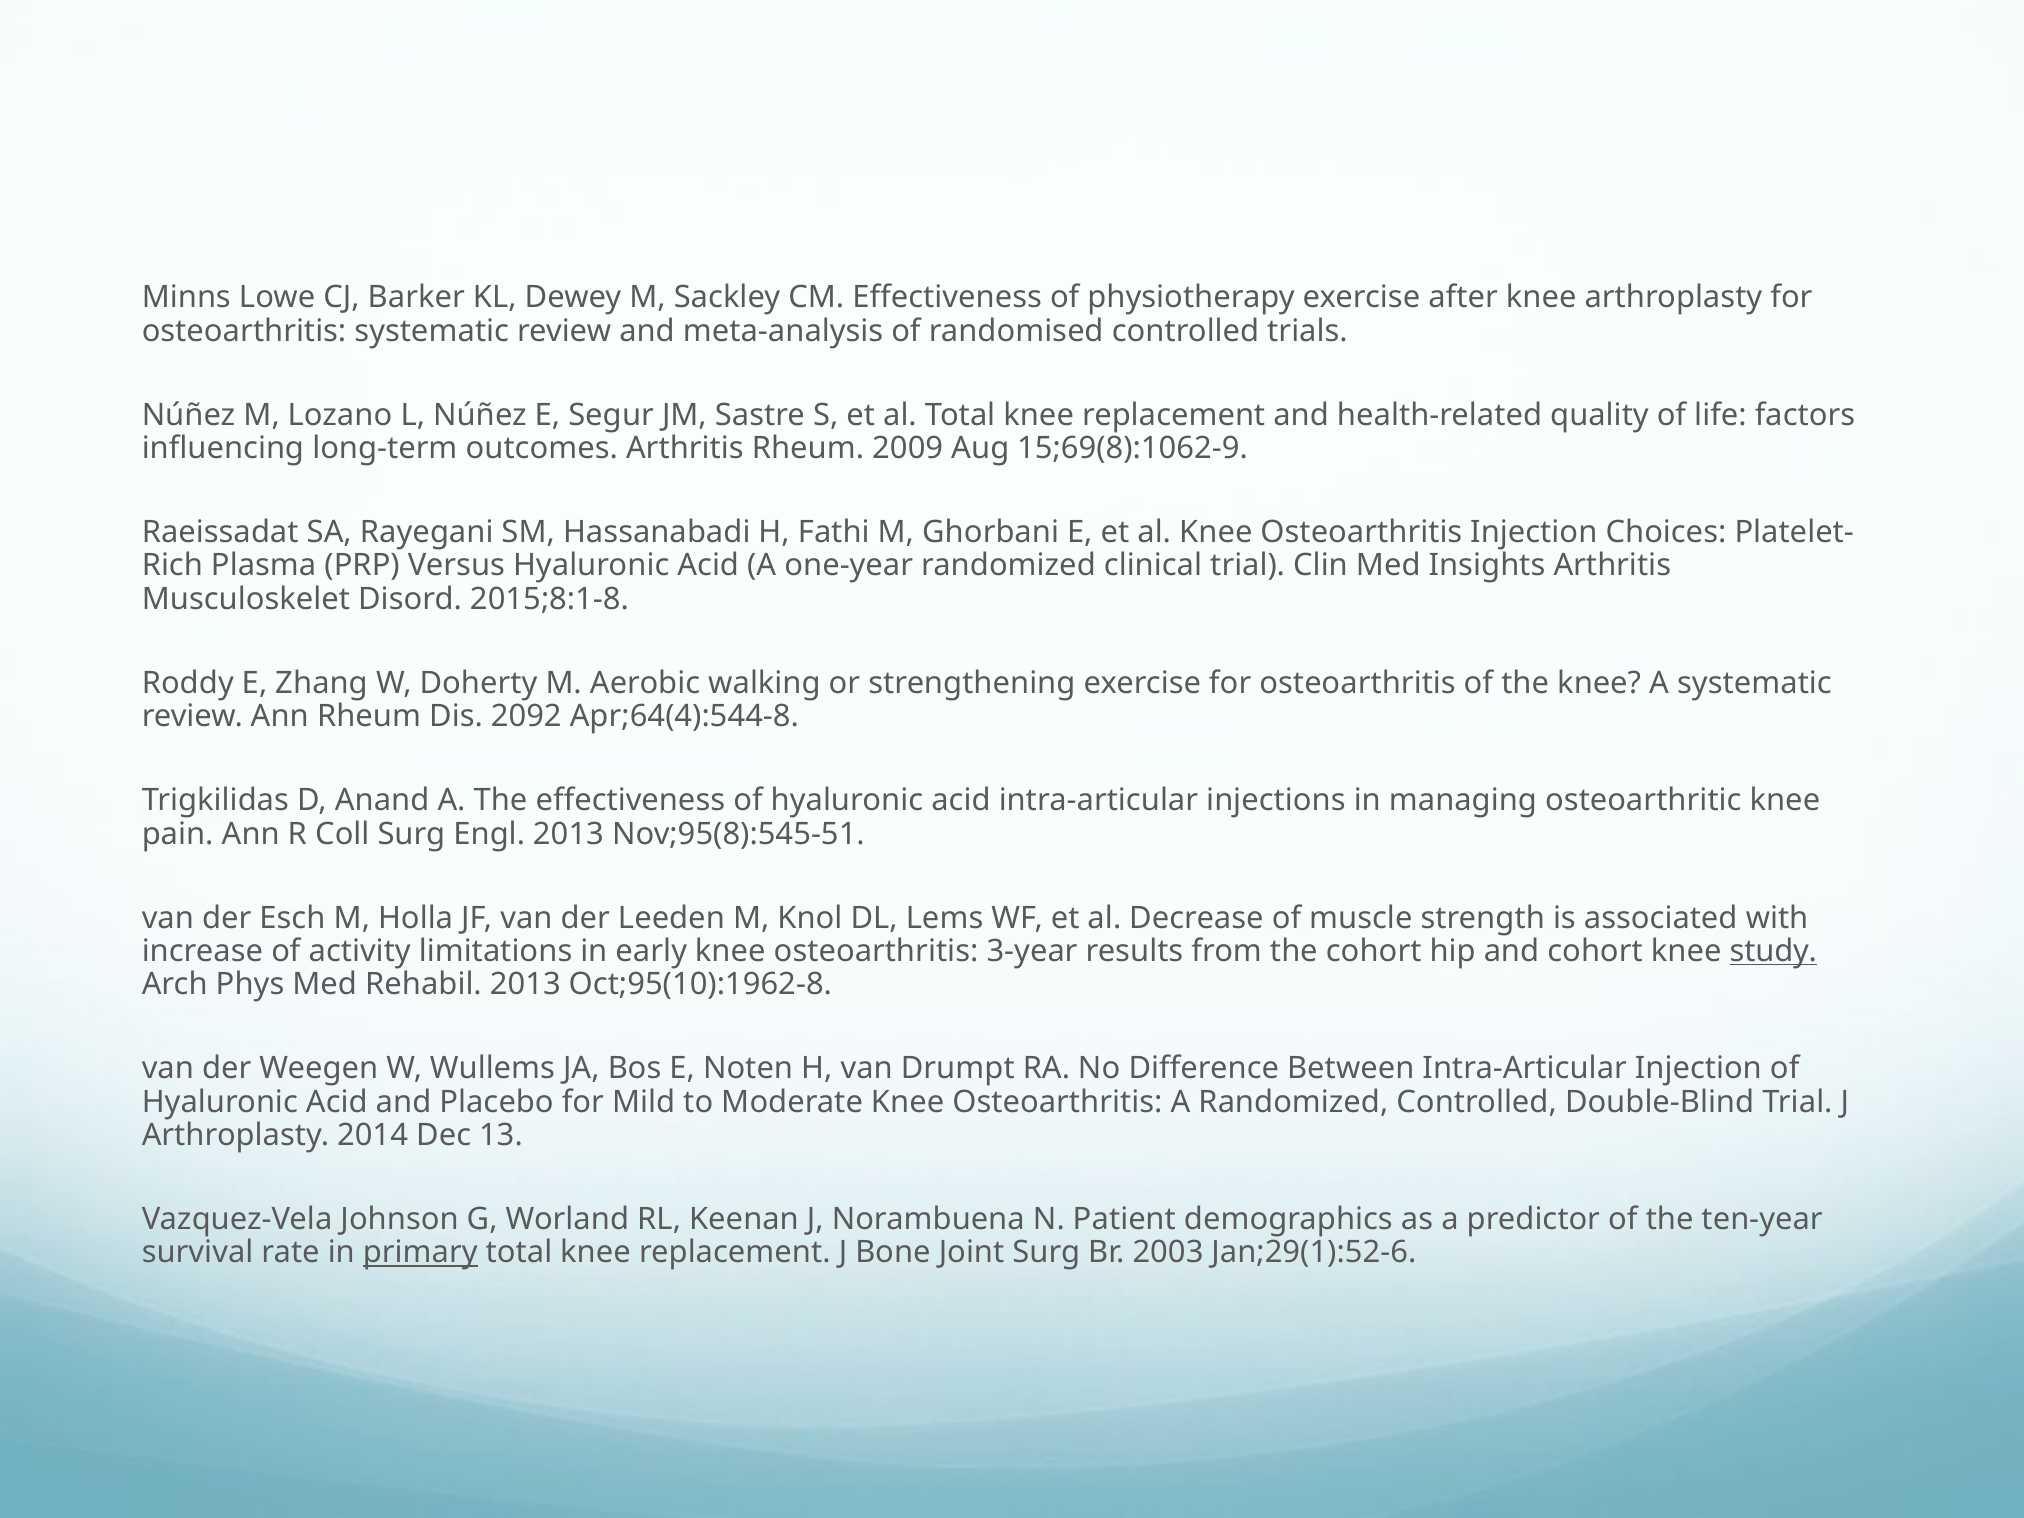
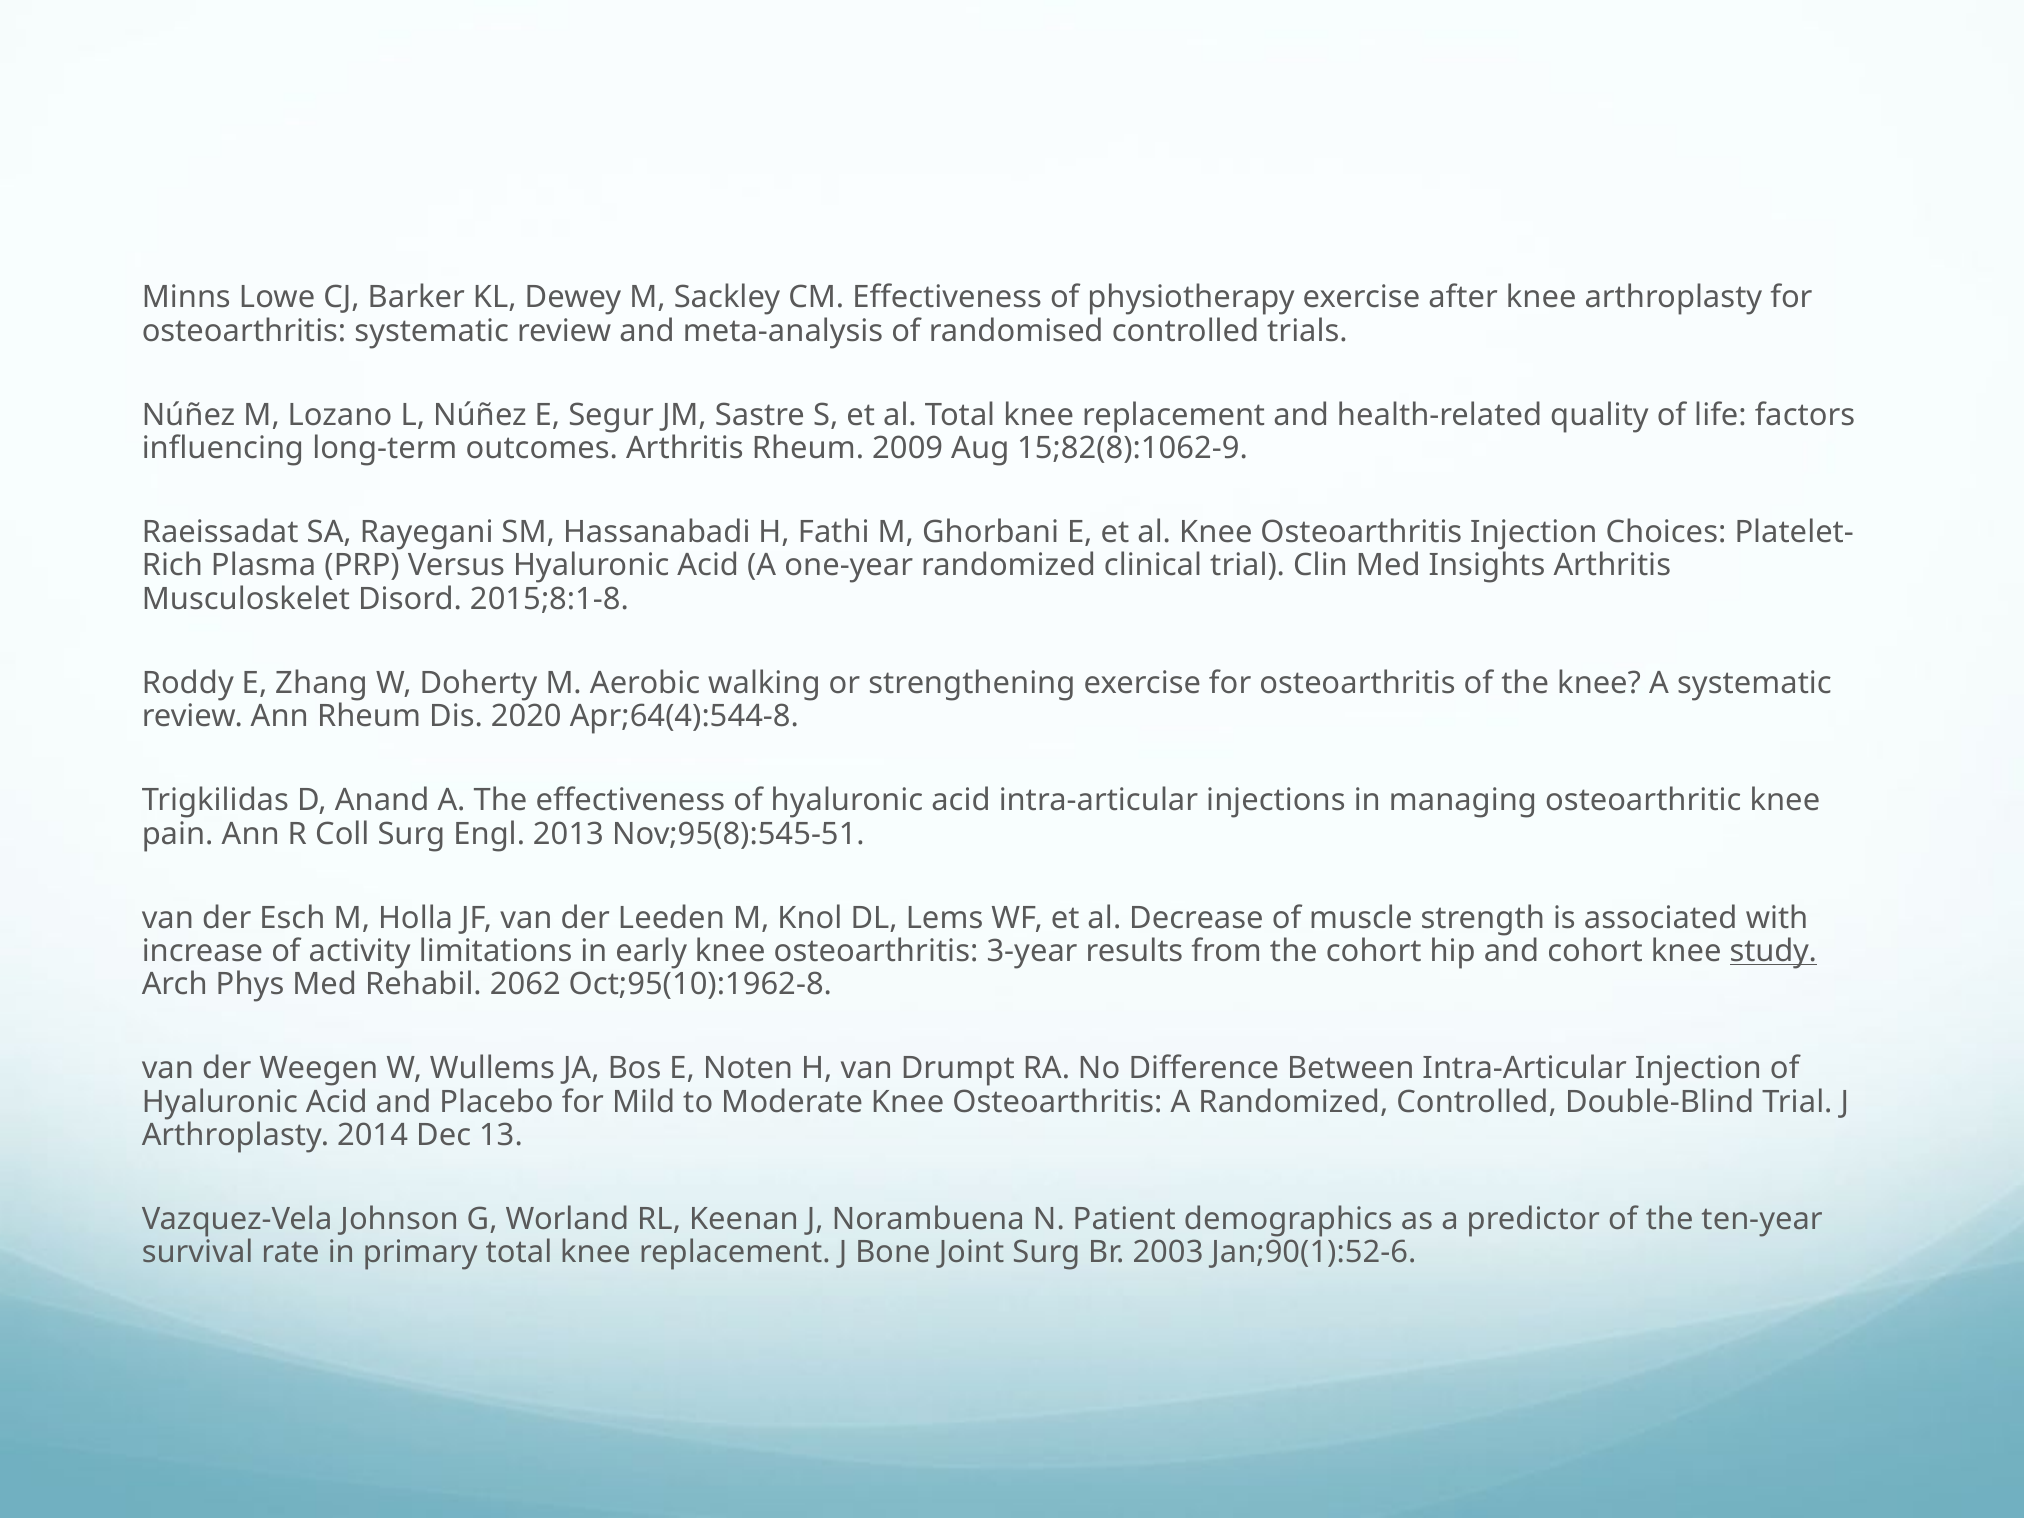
15;69(8):1062-9: 15;69(8):1062-9 -> 15;82(8):1062-9
2092: 2092 -> 2020
Rehabil 2013: 2013 -> 2062
primary underline: present -> none
Jan;29(1):52-6: Jan;29(1):52-6 -> Jan;90(1):52-6
